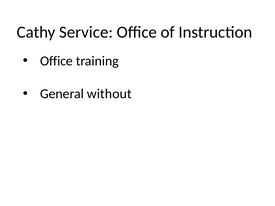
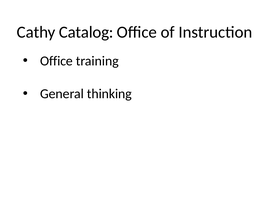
Service: Service -> Catalog
without: without -> thinking
